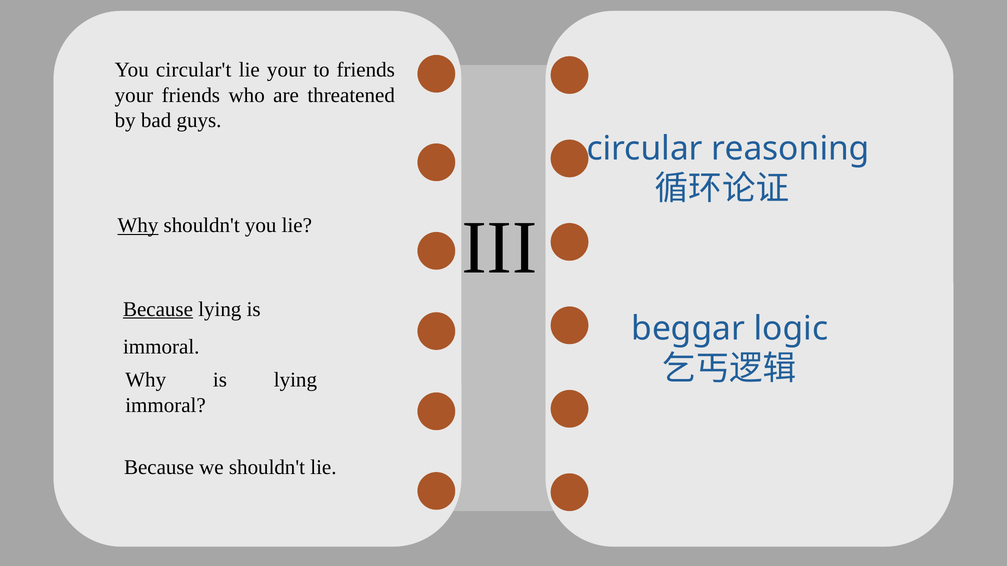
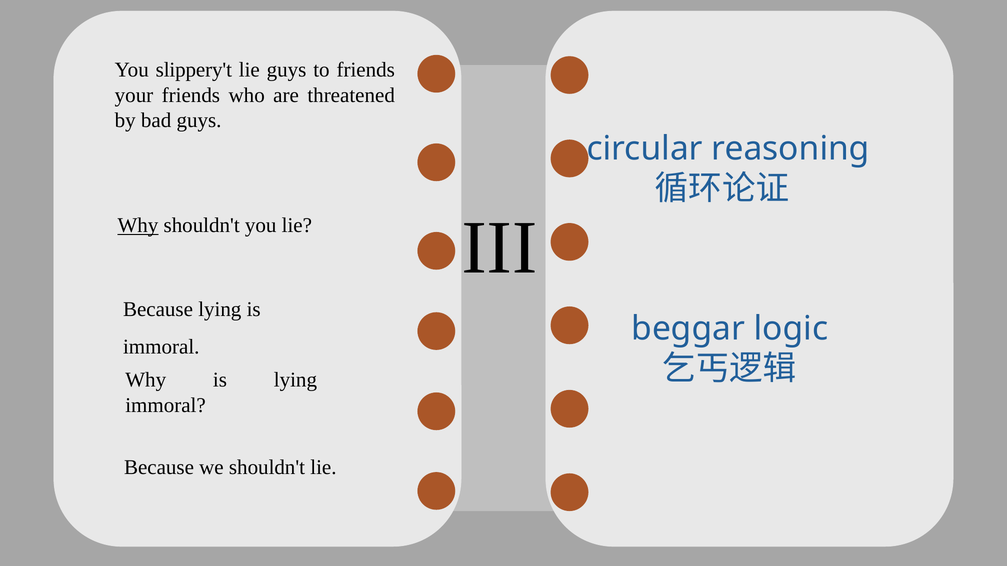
circular't: circular't -> slippery't
lie your: your -> guys
Because at (158, 309) underline: present -> none
